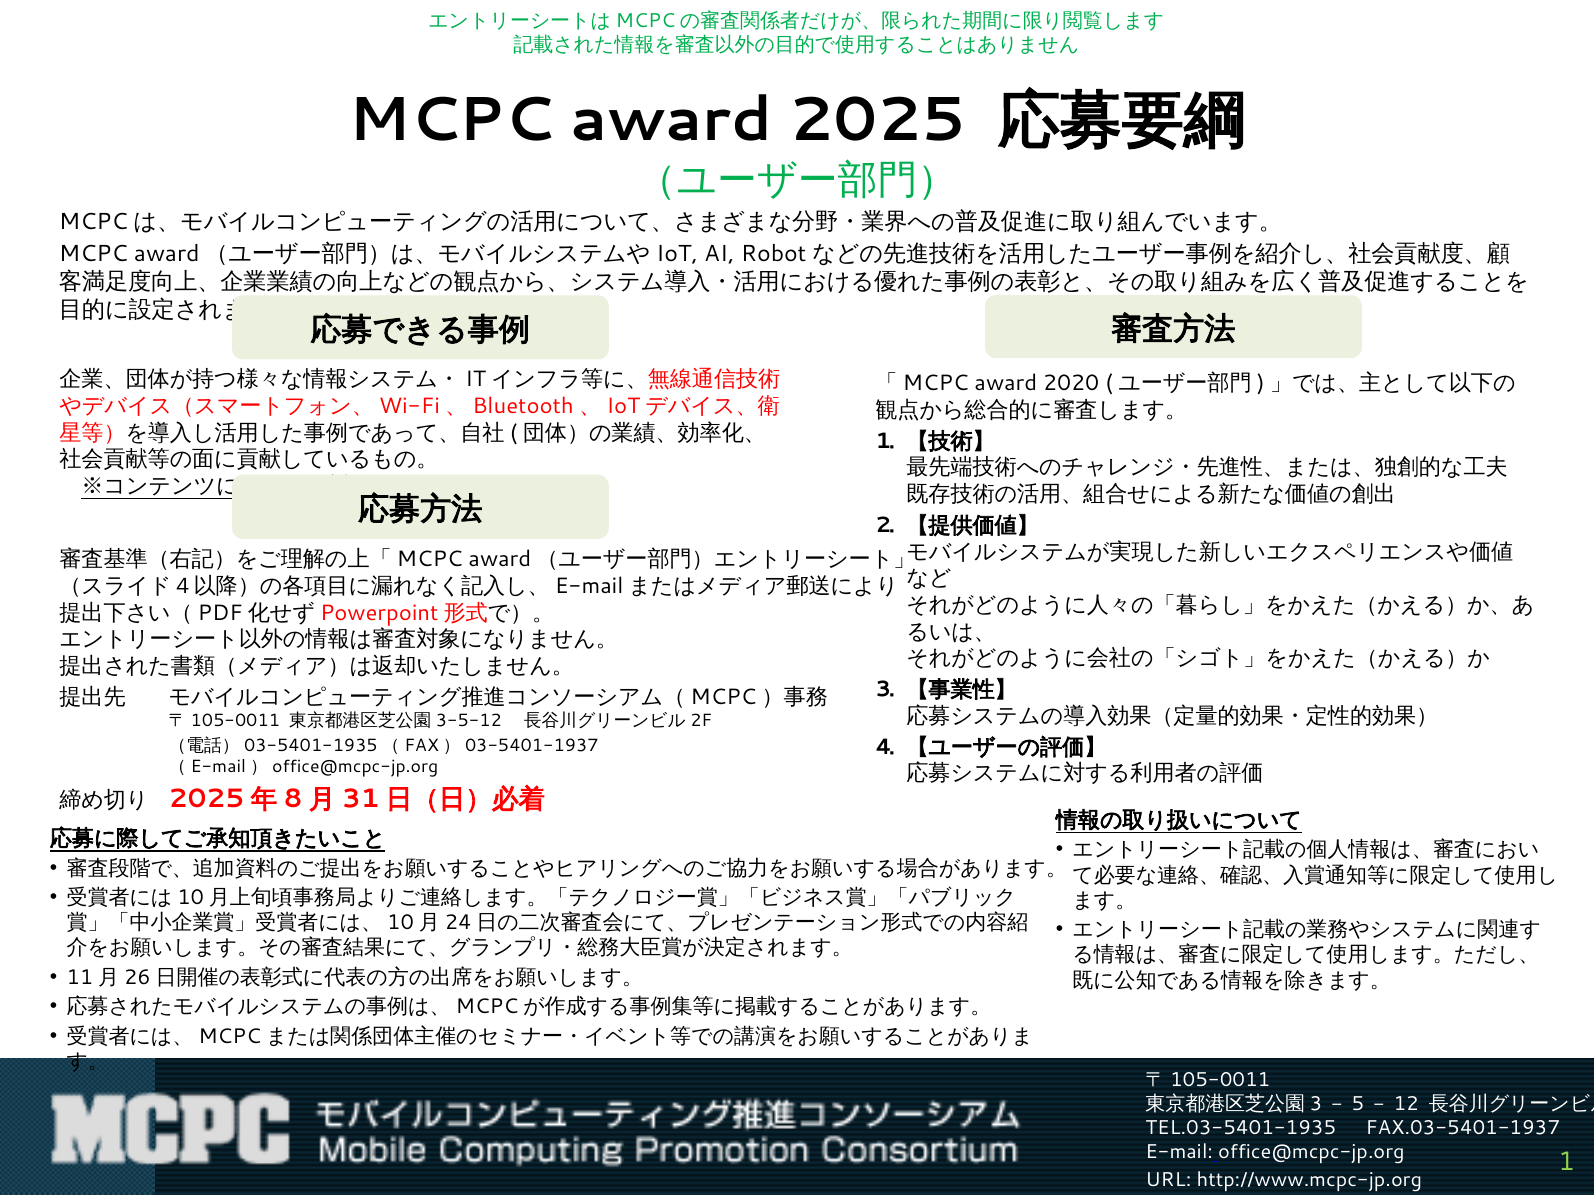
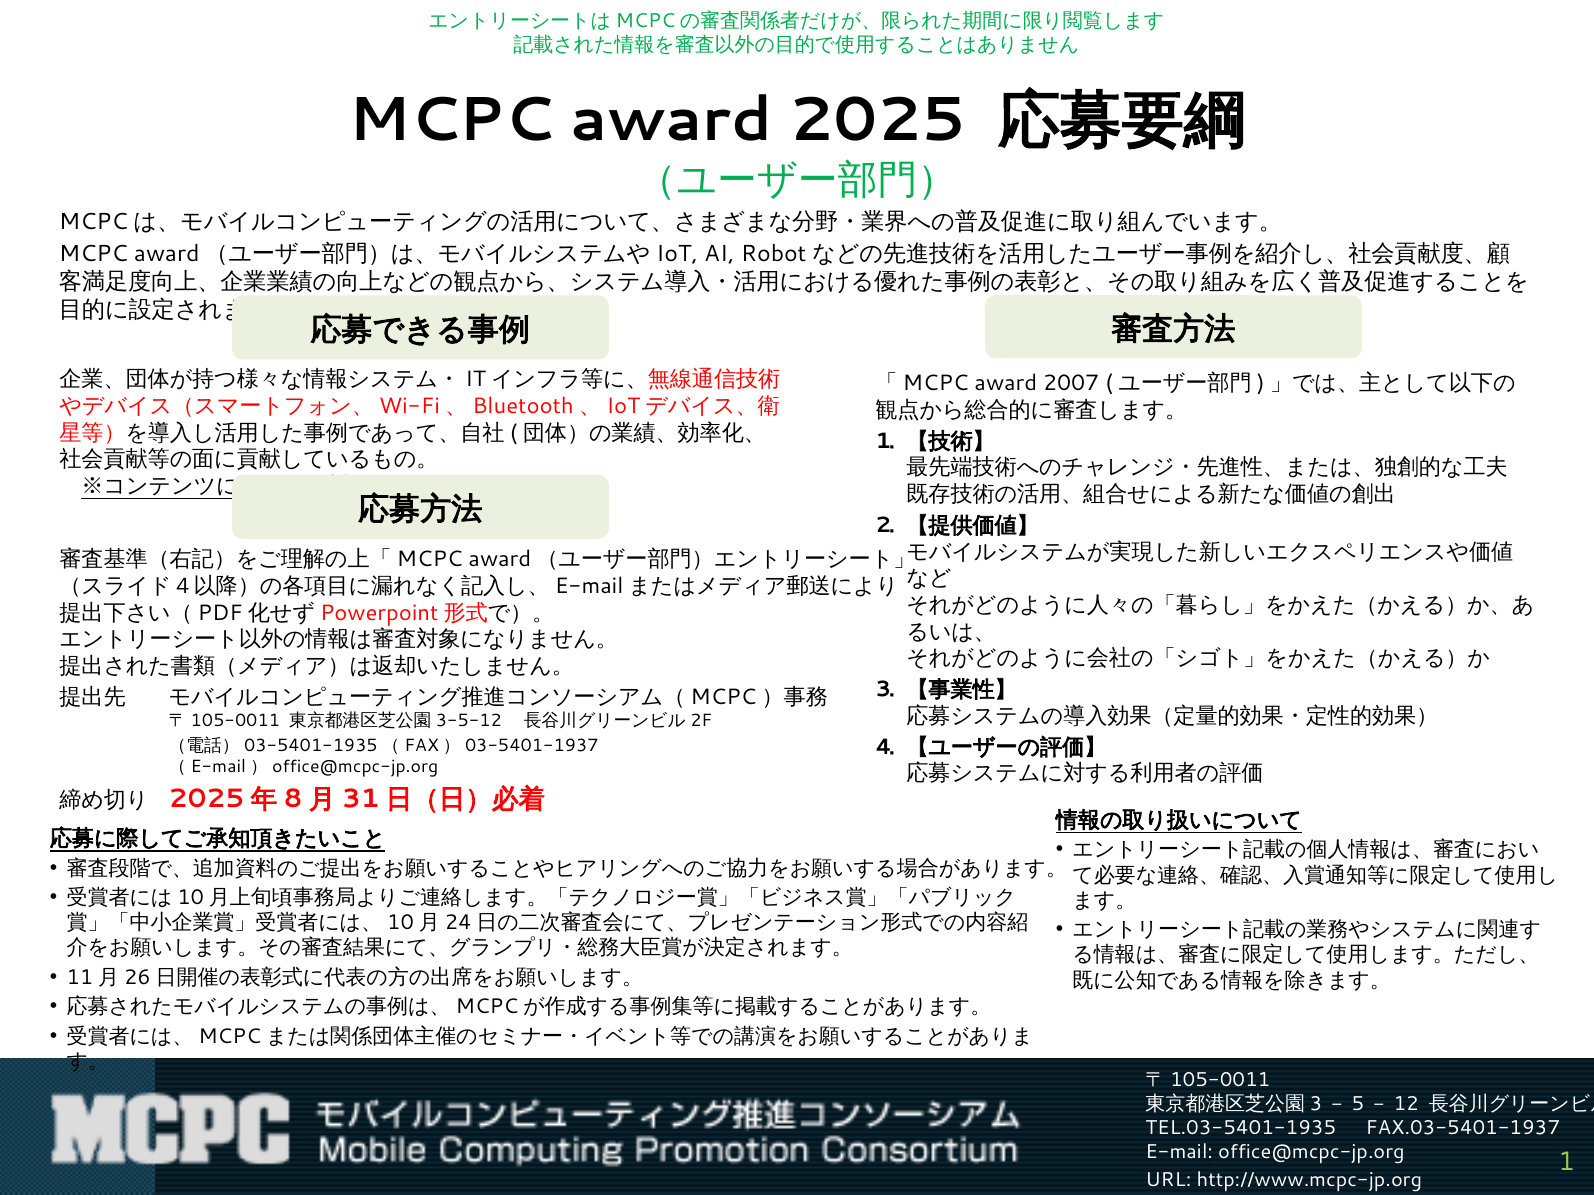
2020: 2020 -> 2007
